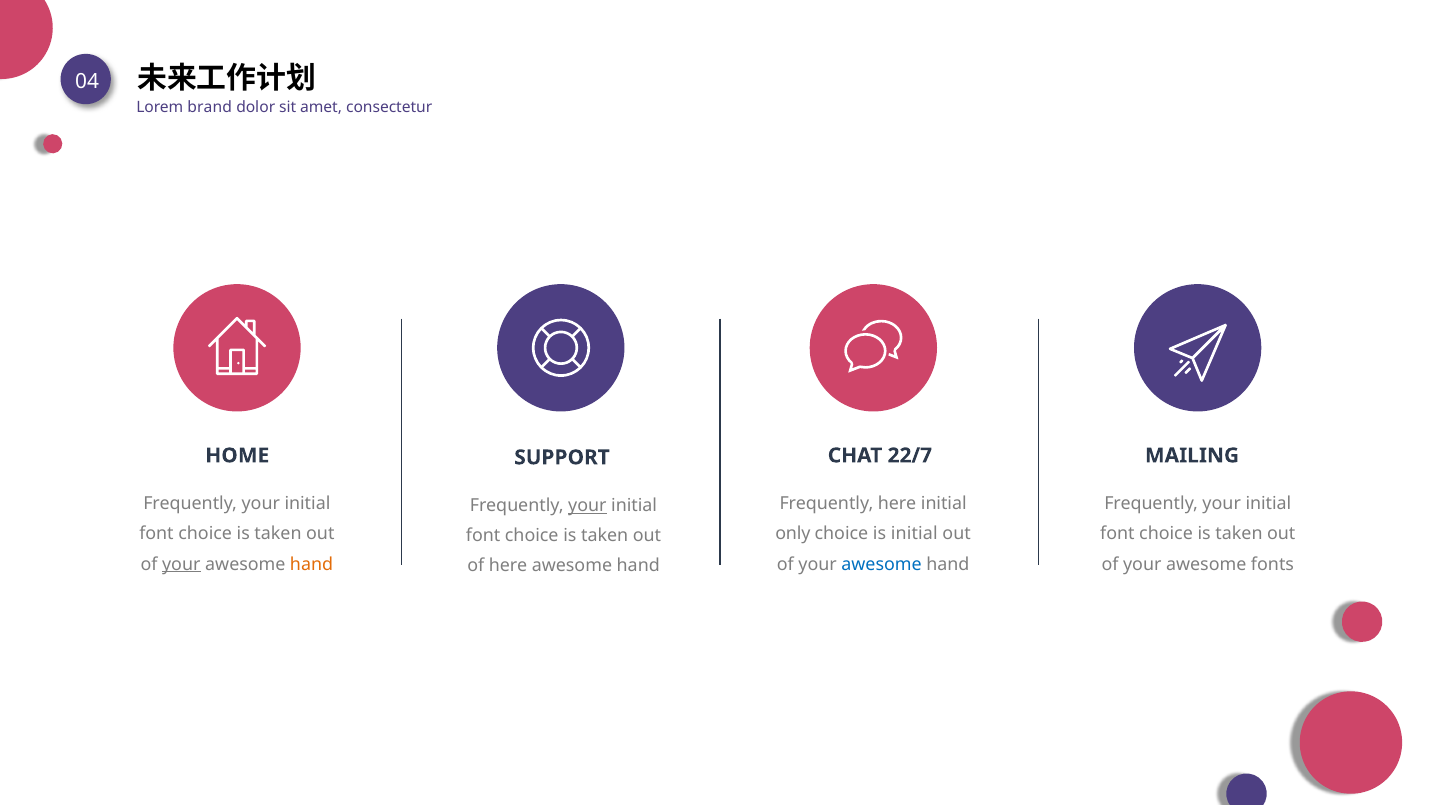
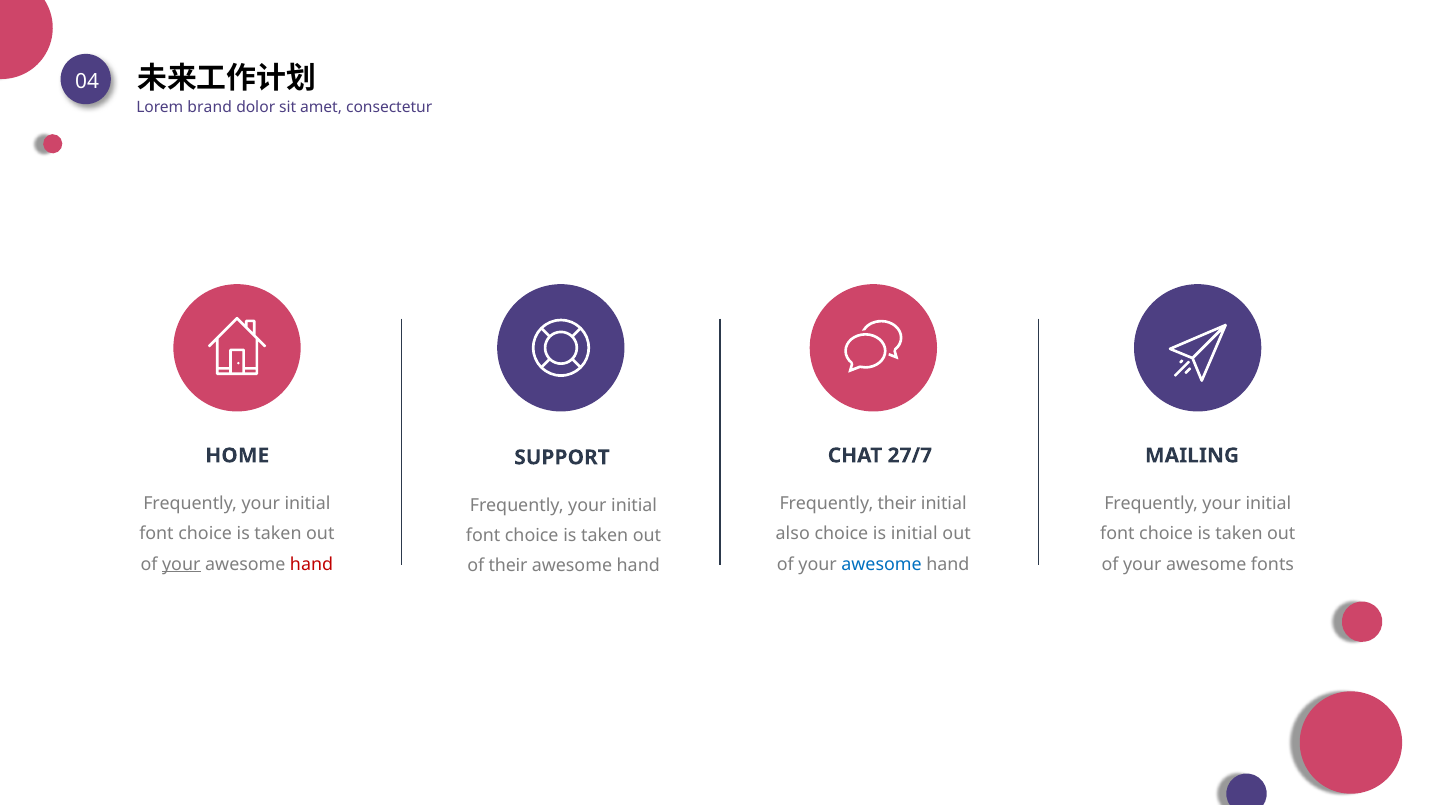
22/7: 22/7 -> 27/7
Frequently here: here -> their
your at (587, 506) underline: present -> none
only: only -> also
hand at (312, 564) colour: orange -> red
of here: here -> their
